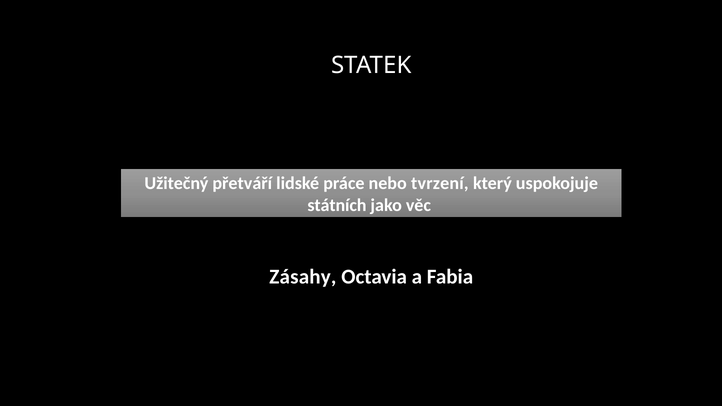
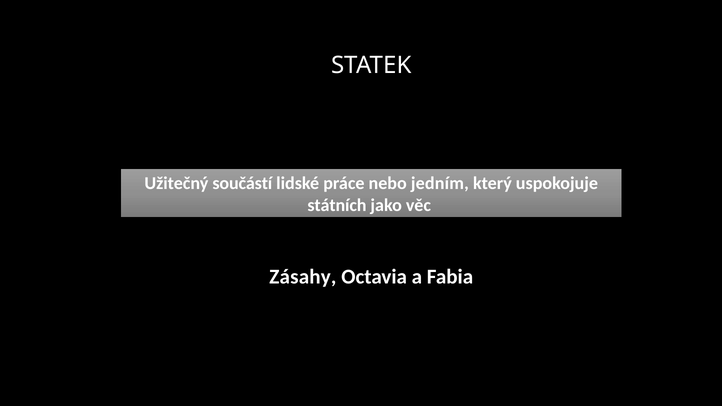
přetváří: přetváří -> součástí
tvrzení: tvrzení -> jedním
